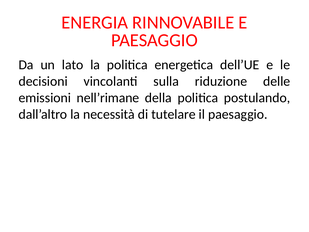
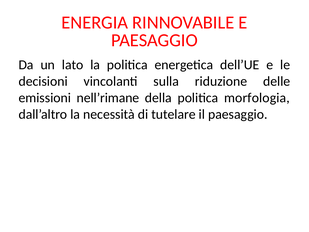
postulando: postulando -> morfologia
